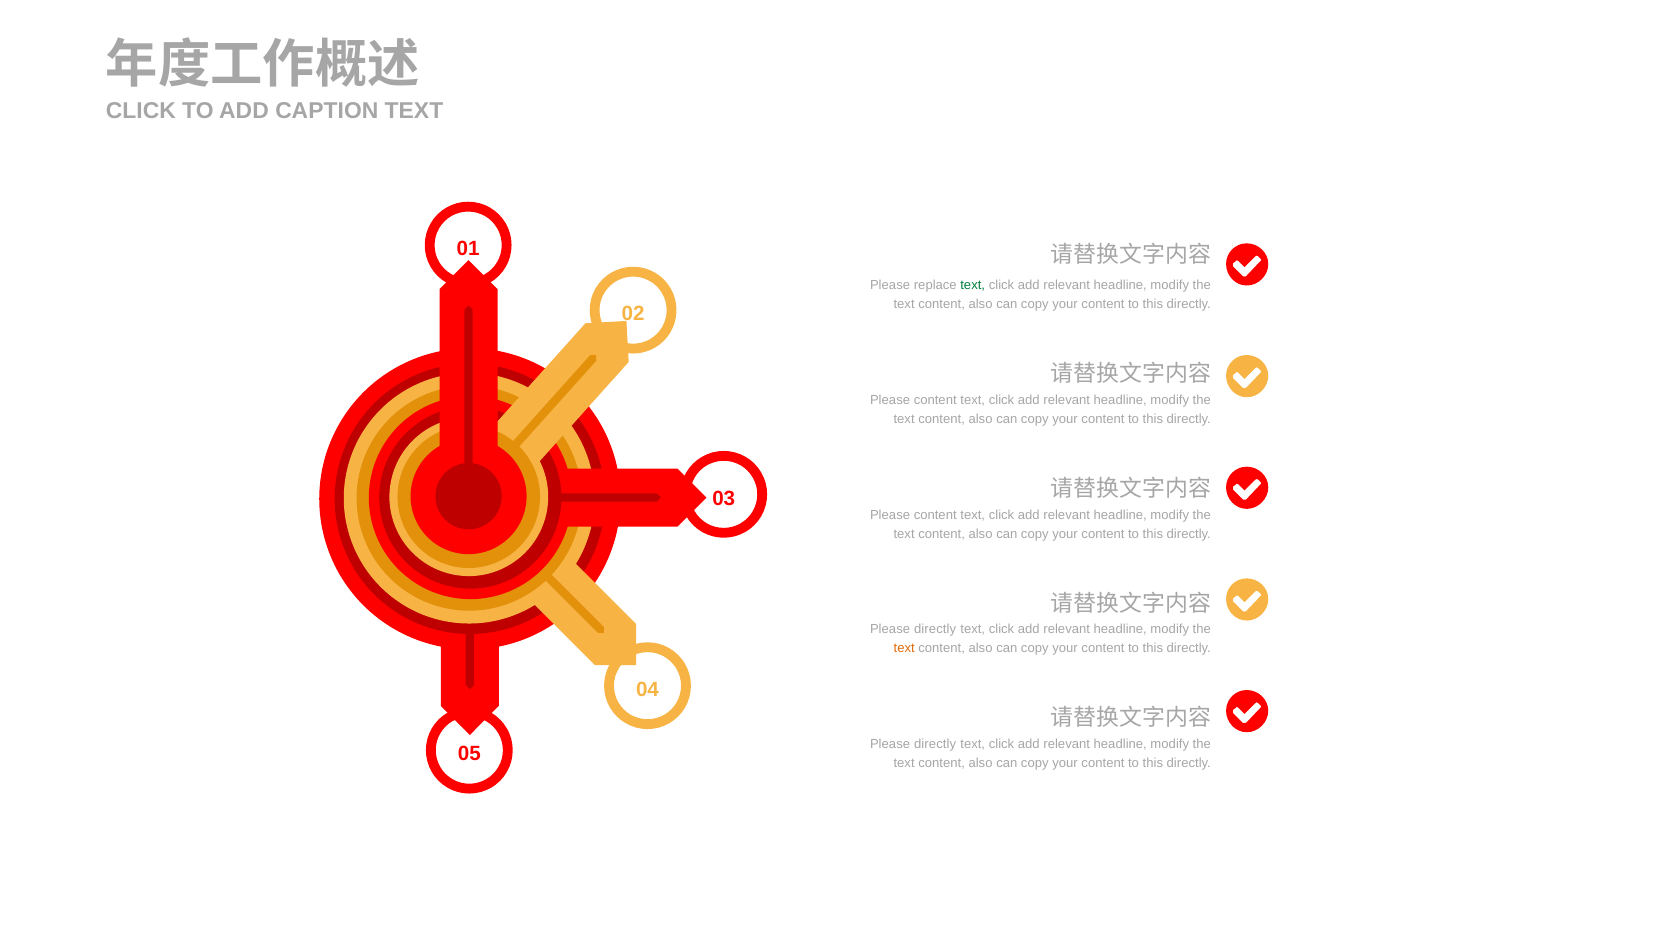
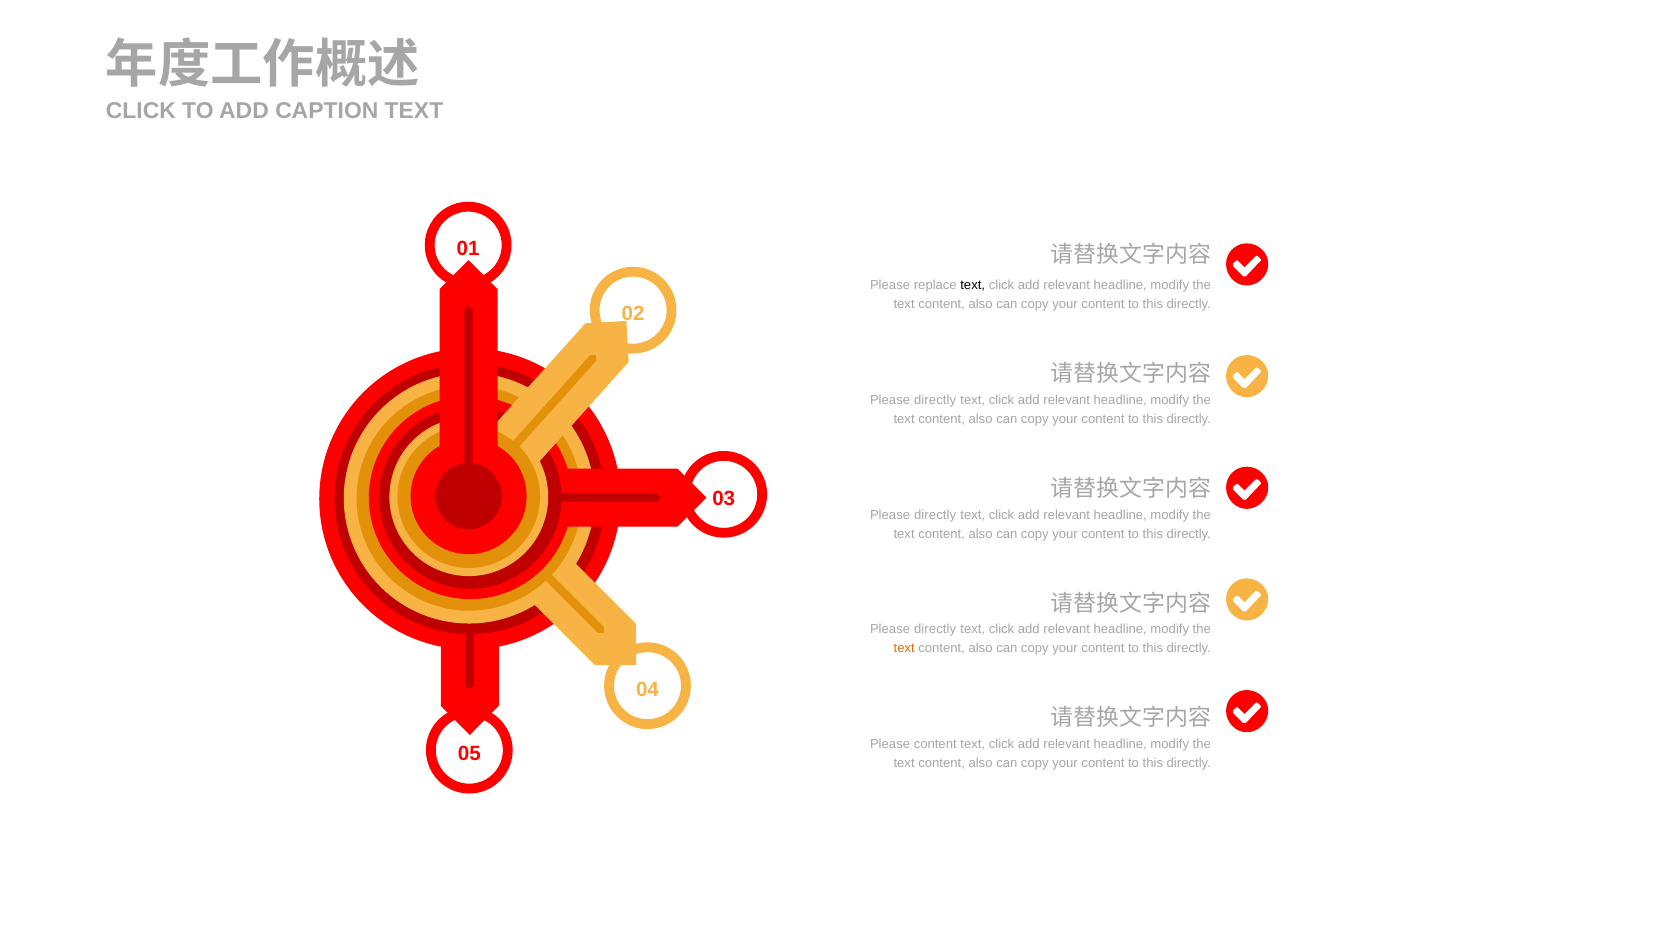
text at (973, 286) colour: green -> black
content at (935, 401): content -> directly
content at (935, 516): content -> directly
directly at (935, 744): directly -> content
